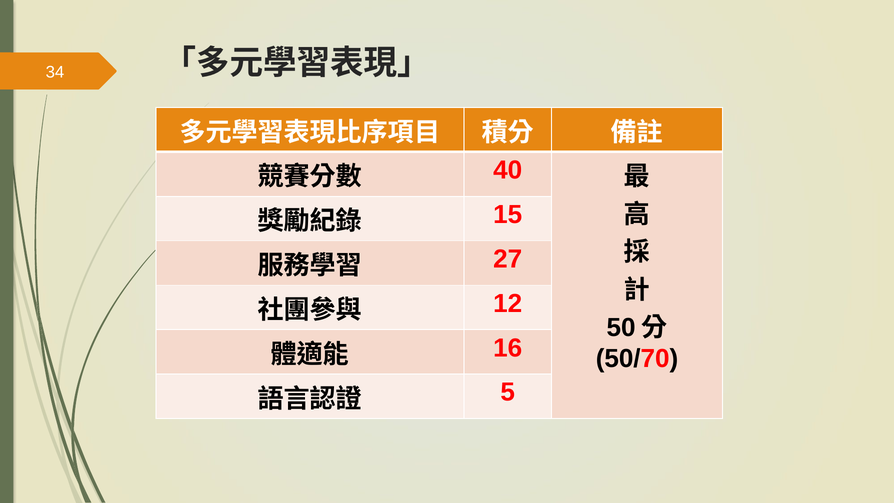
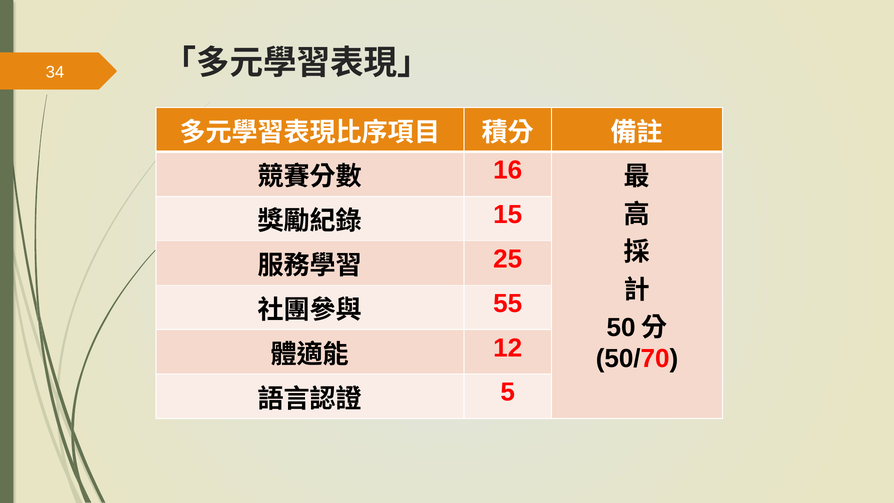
40: 40 -> 16
27: 27 -> 25
12: 12 -> 55
16: 16 -> 12
